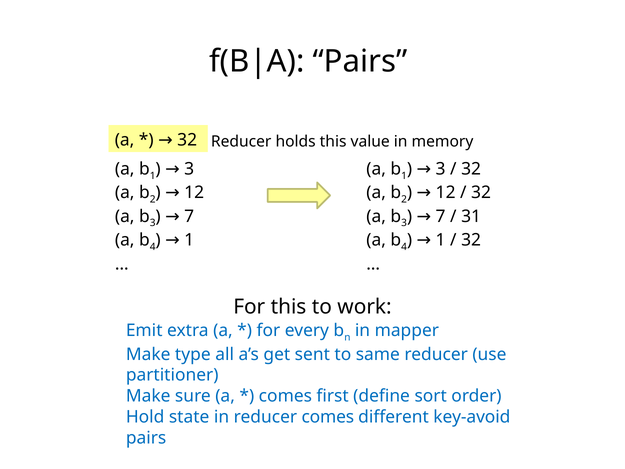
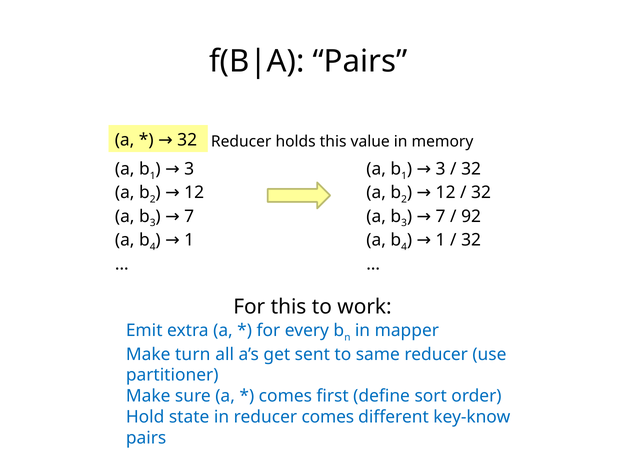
31: 31 -> 92
type: type -> turn
key-avoid: key-avoid -> key-know
